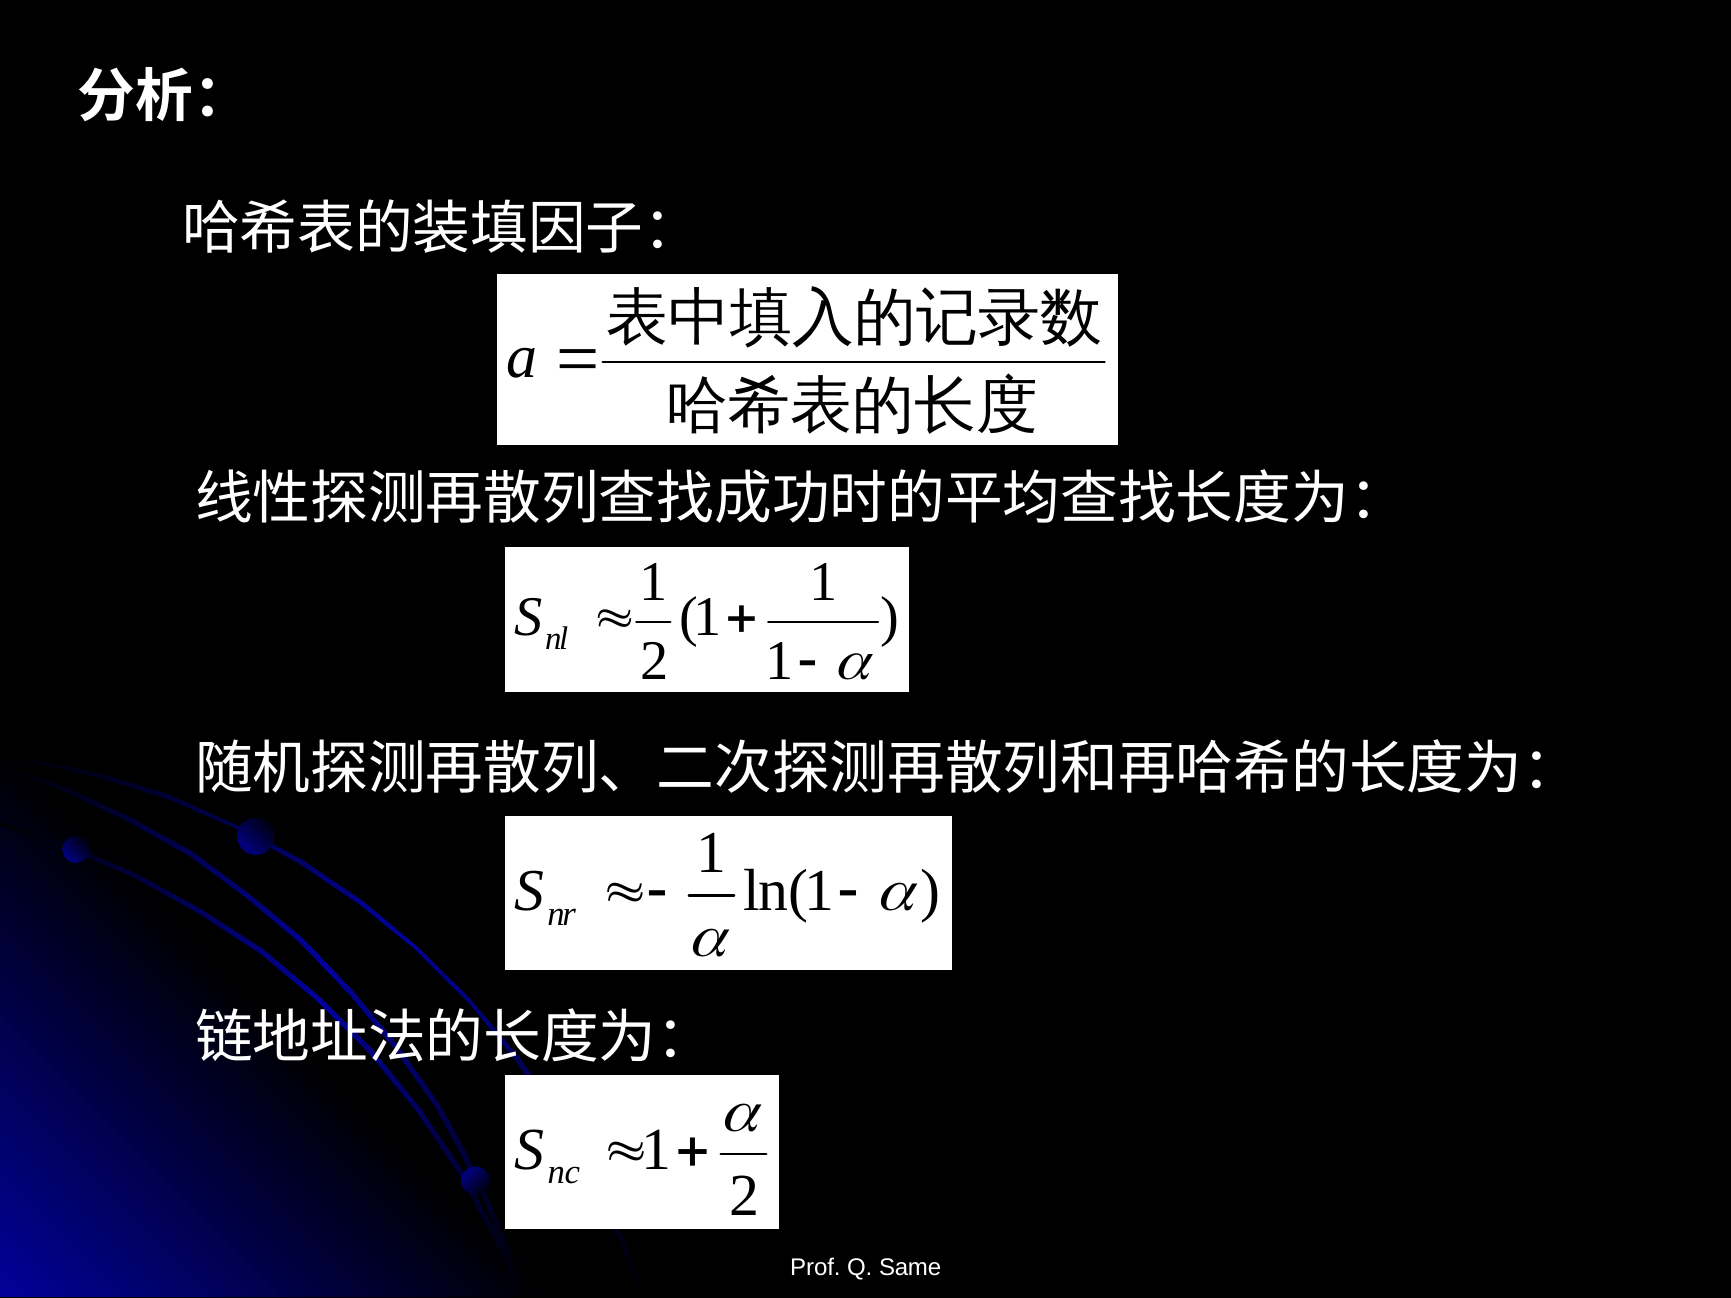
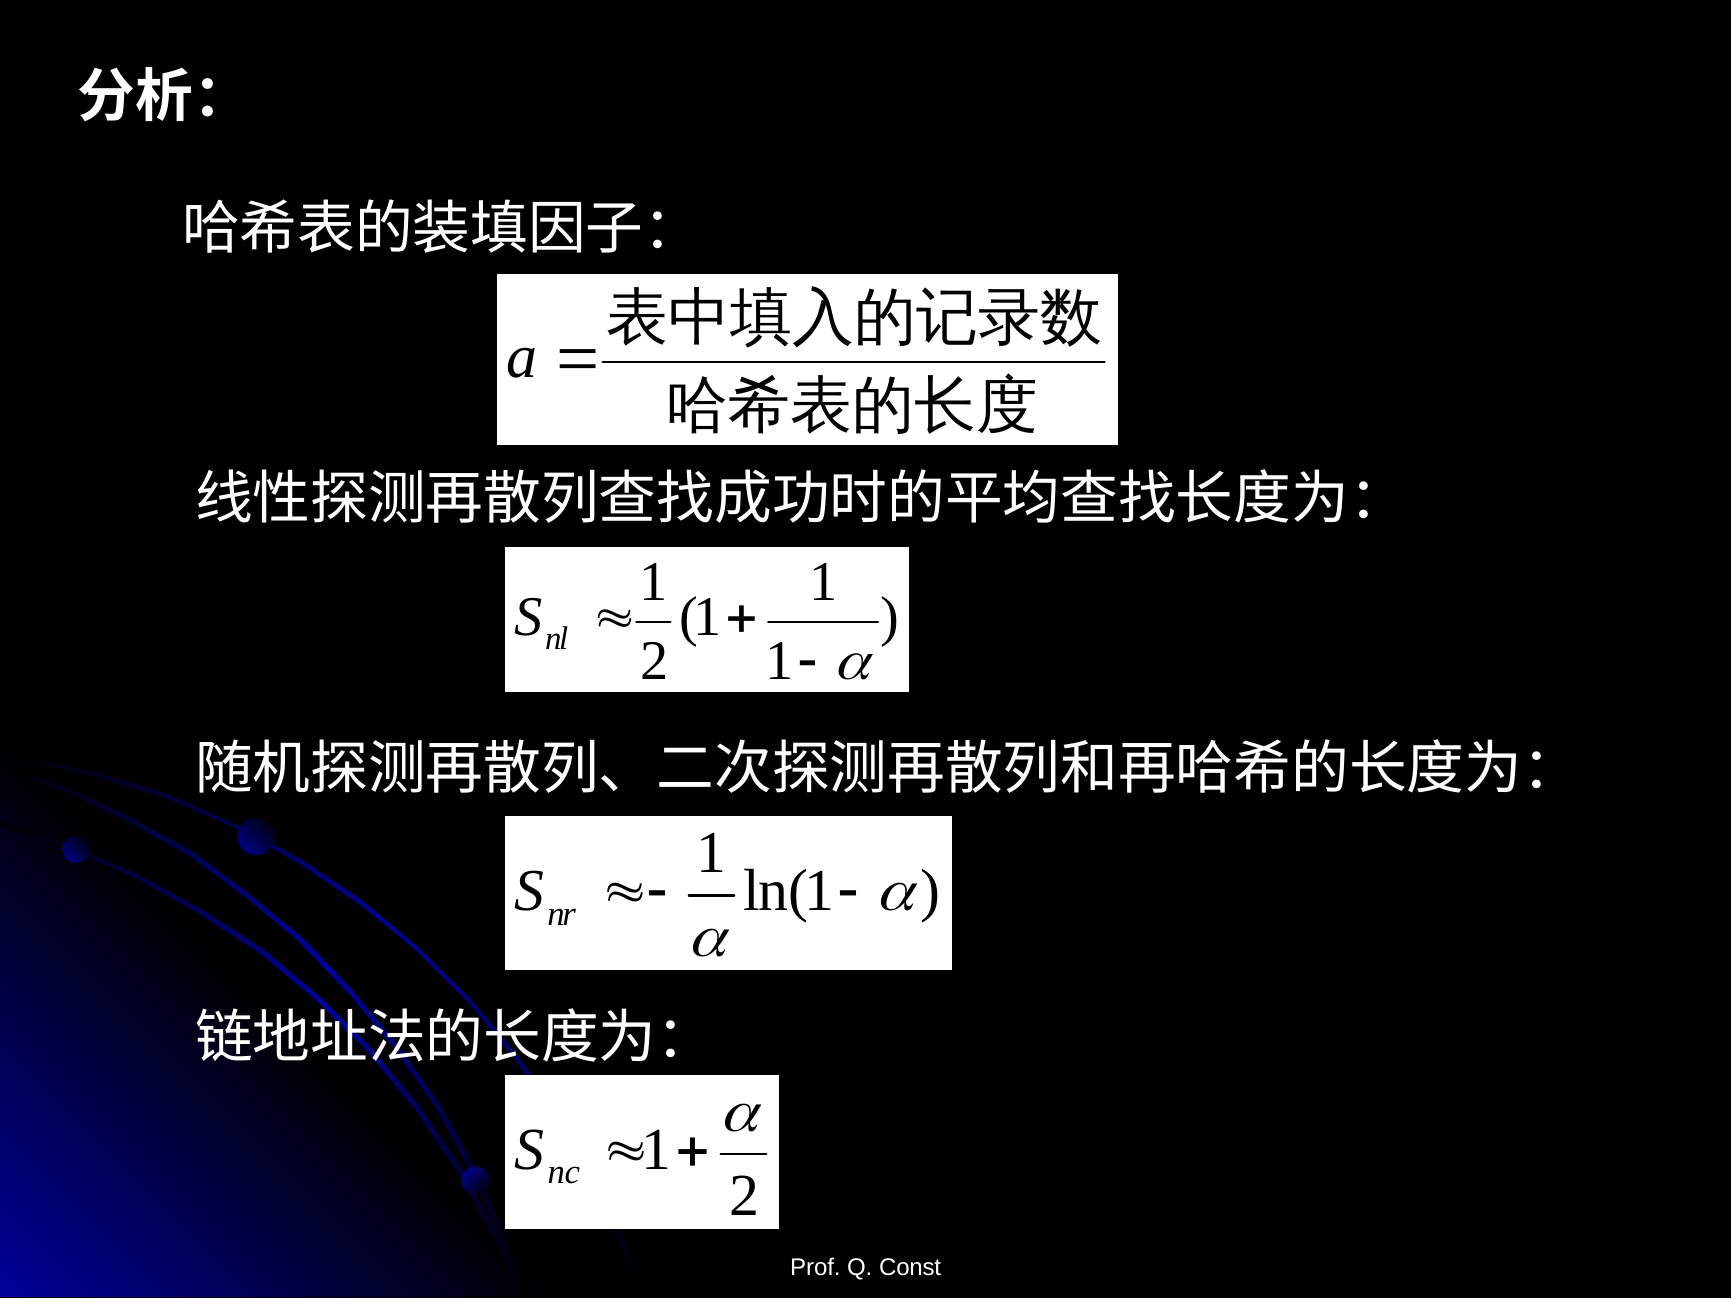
Same: Same -> Const
